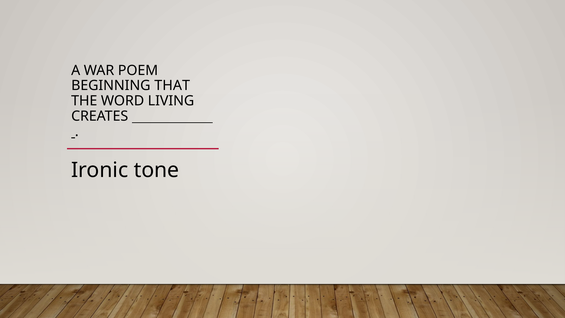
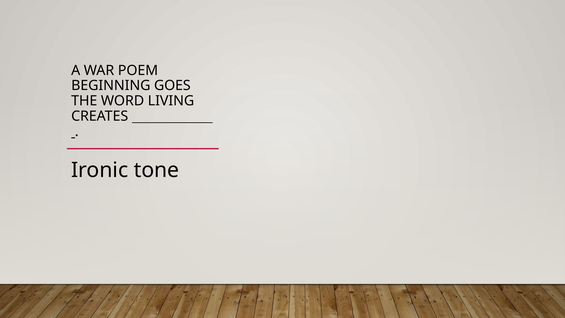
THAT: THAT -> GOES
